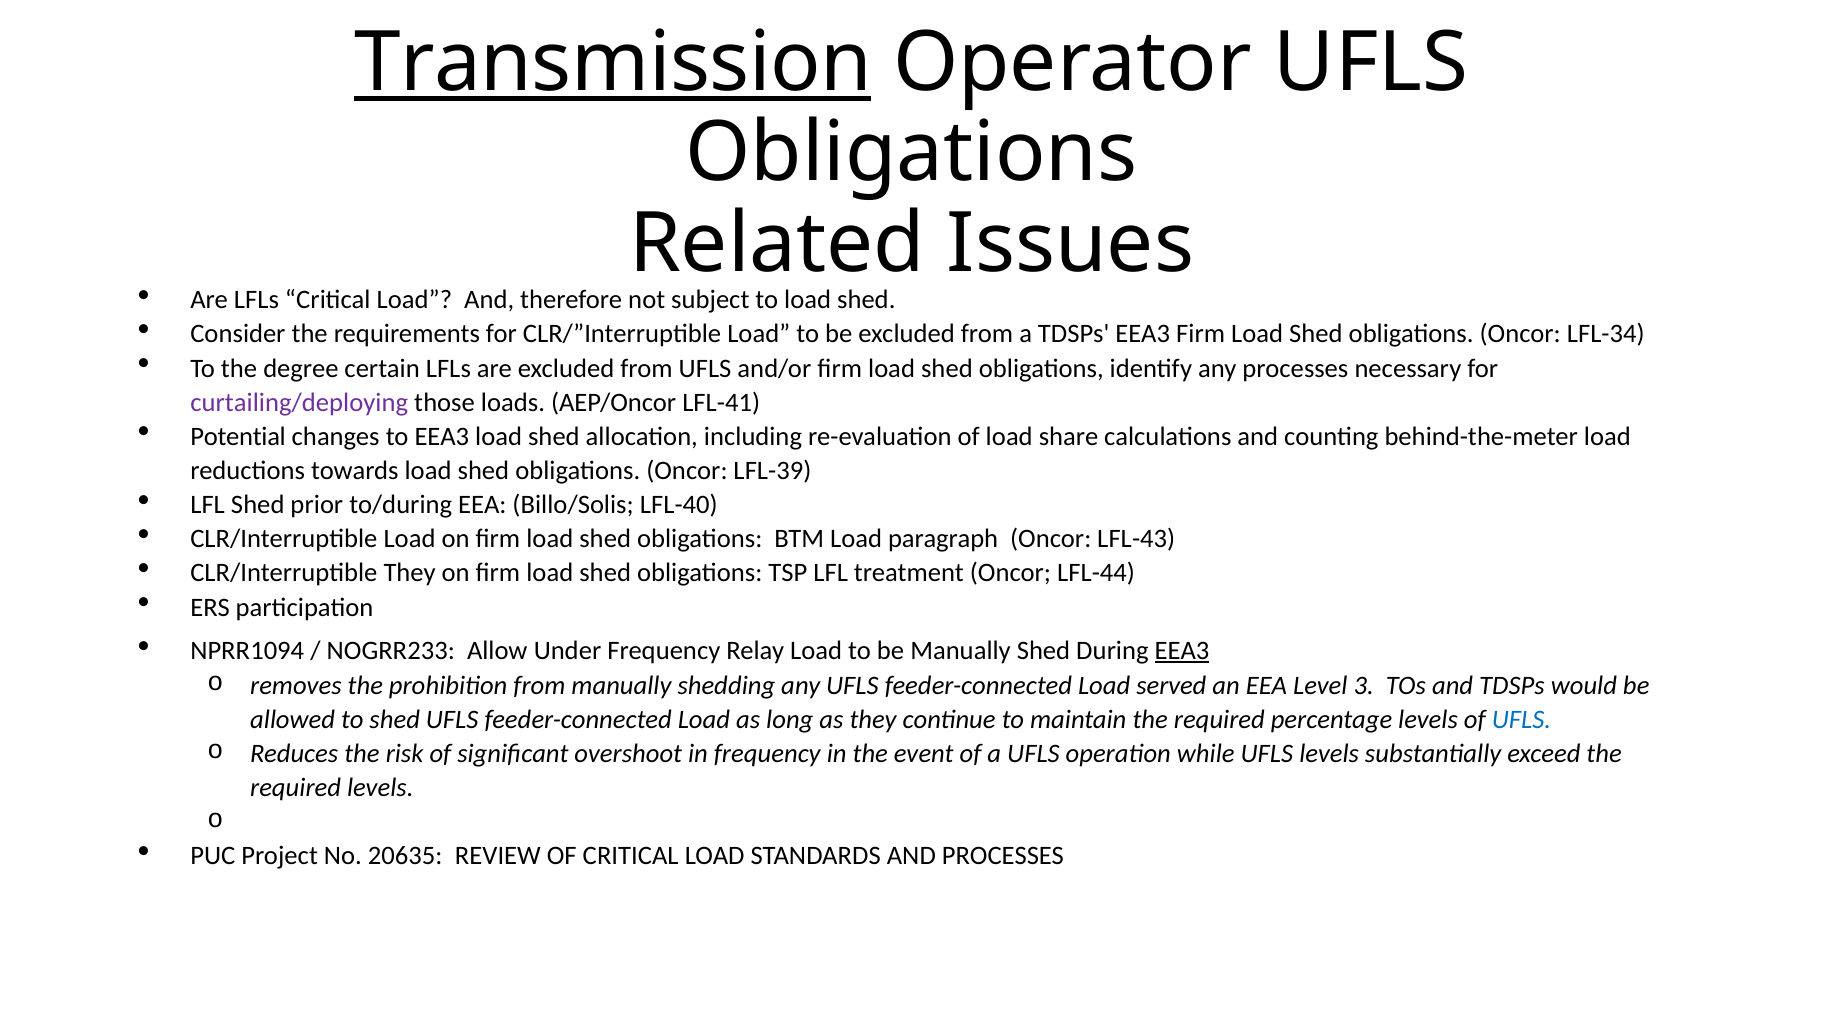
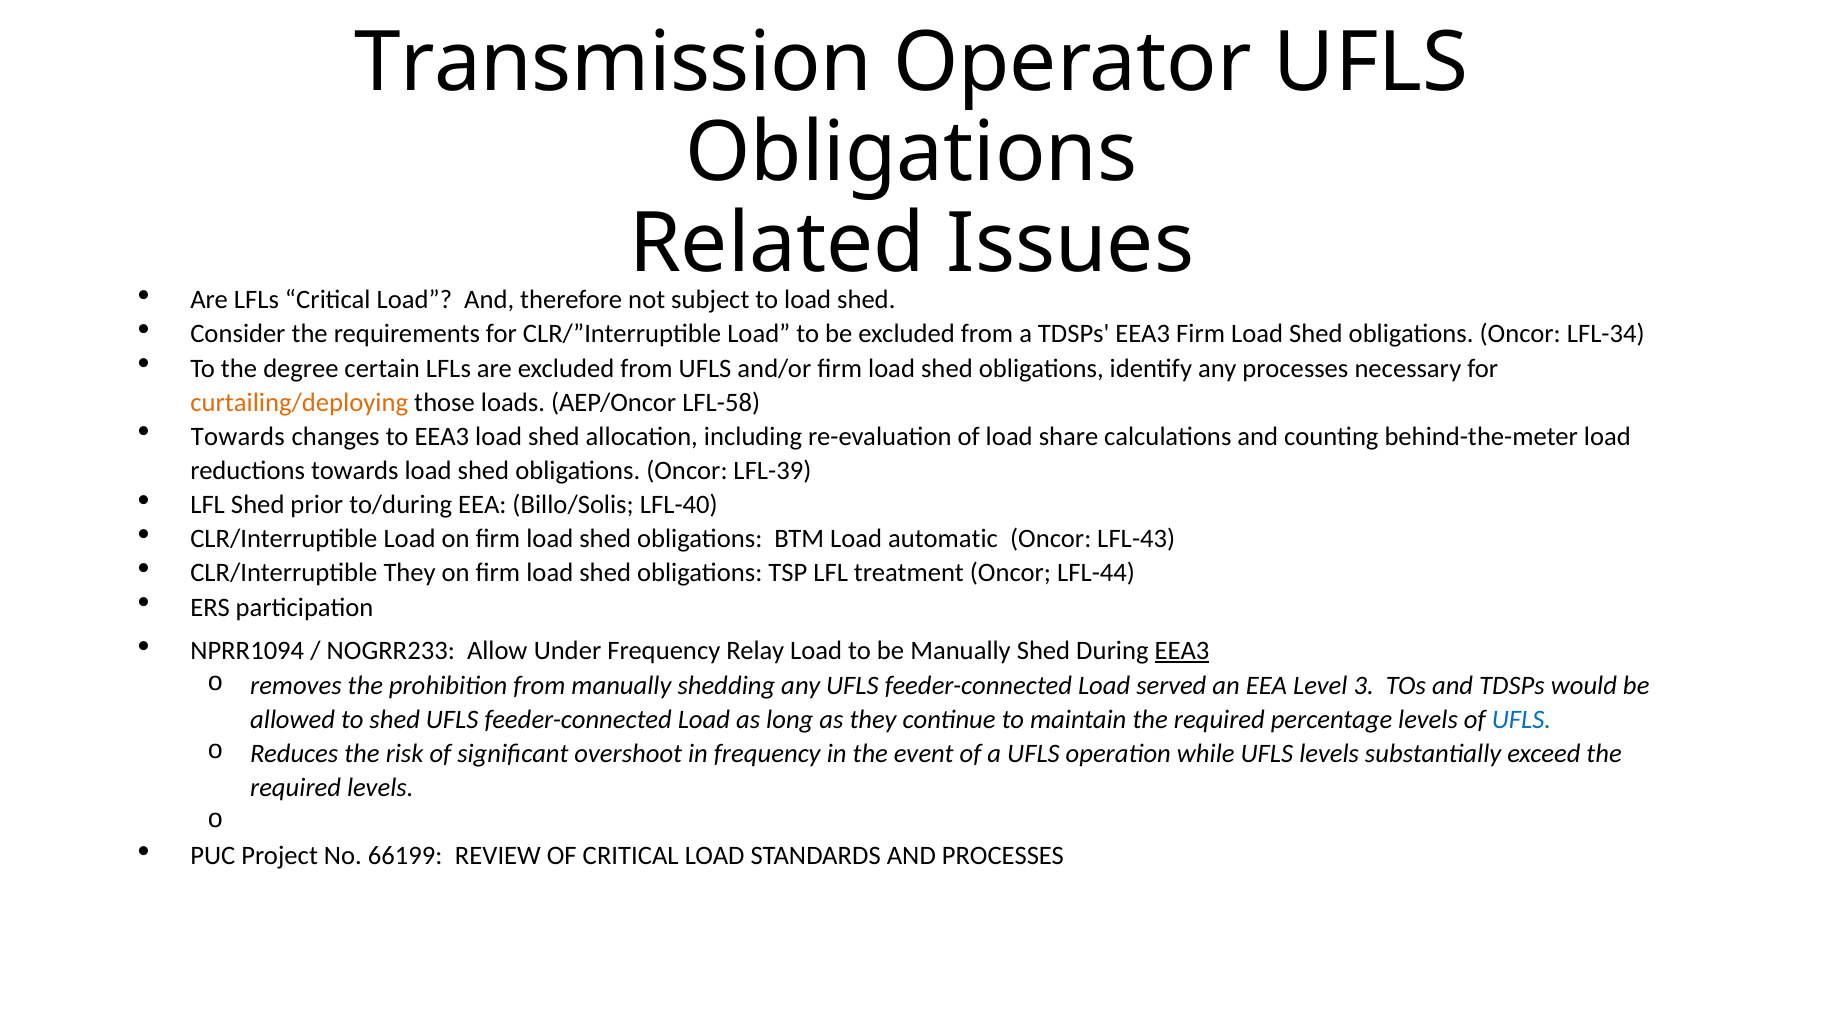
Transmission underline: present -> none
curtailing/deploying colour: purple -> orange
LFL-41: LFL-41 -> LFL-58
Potential at (238, 437): Potential -> Towards
paragraph: paragraph -> automatic
20635: 20635 -> 66199
